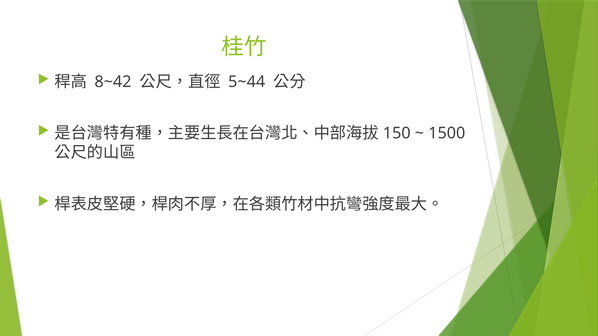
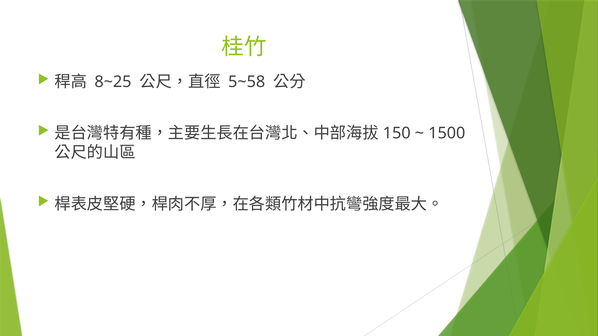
8~42: 8~42 -> 8~25
5~44: 5~44 -> 5~58
